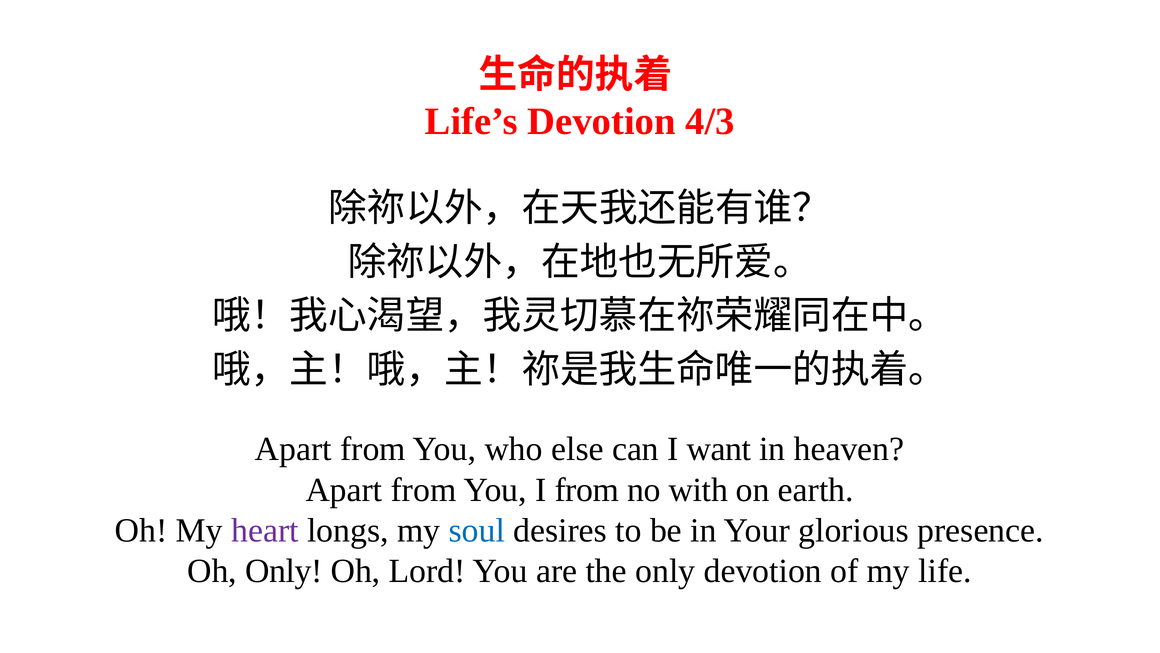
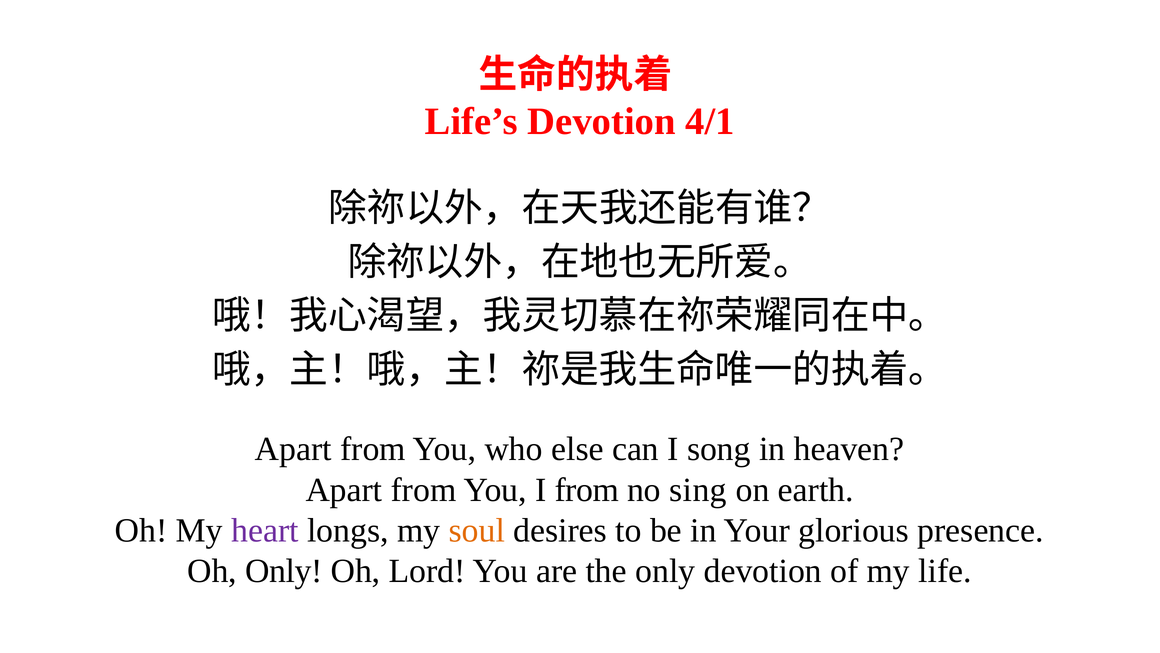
4/3: 4/3 -> 4/1
want: want -> song
with: with -> sing
soul colour: blue -> orange
